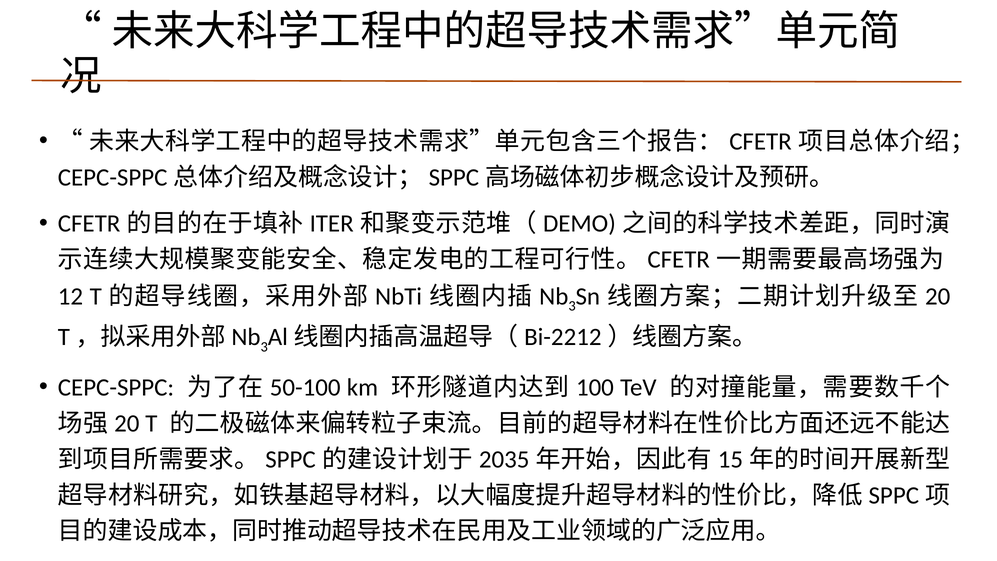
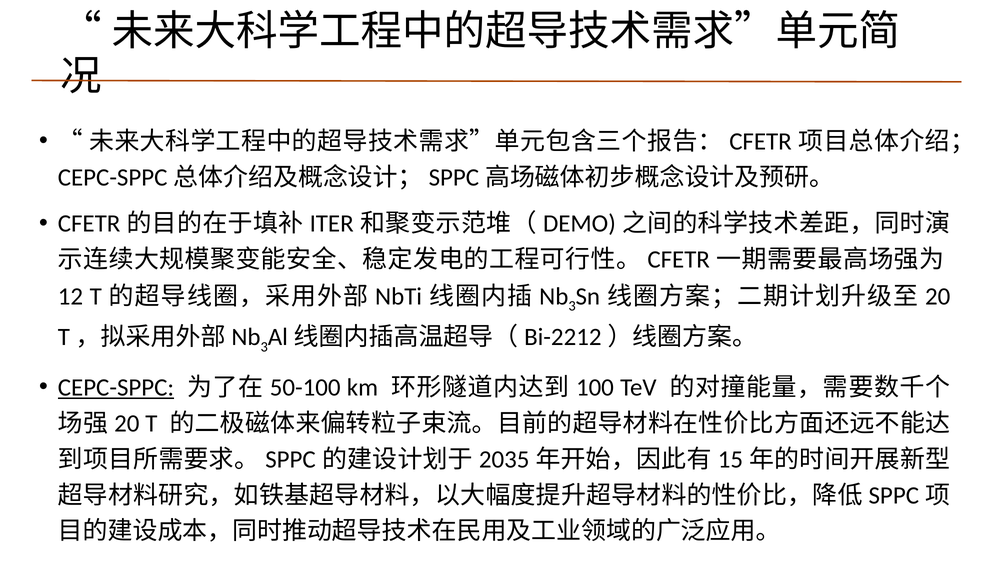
CEPC-SPPC underline: none -> present
